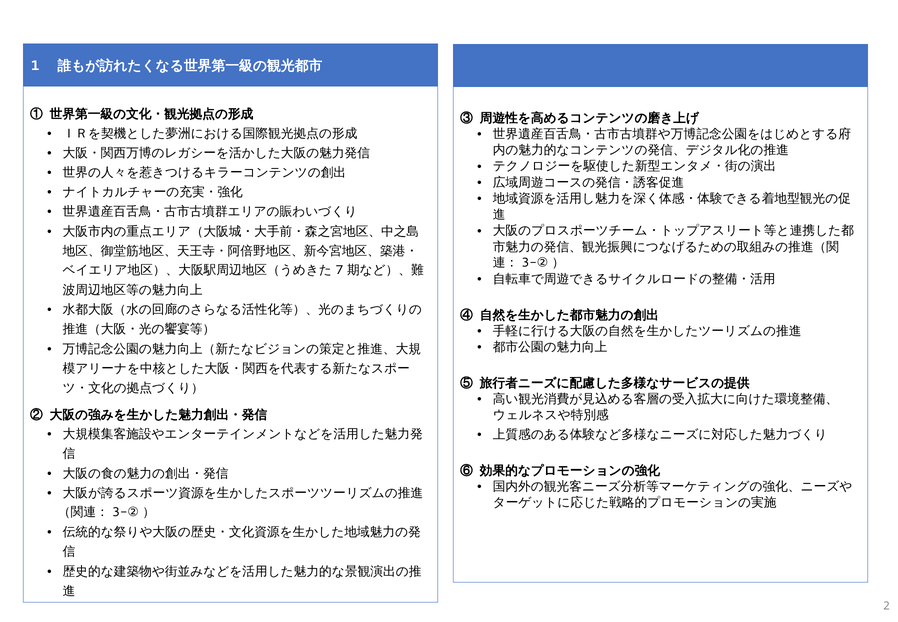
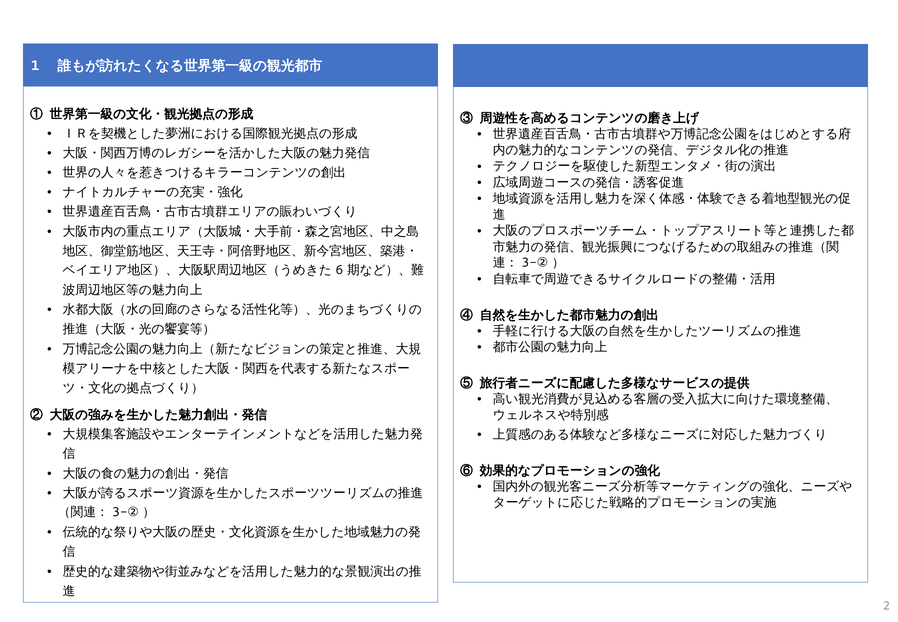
7: 7 -> 6
